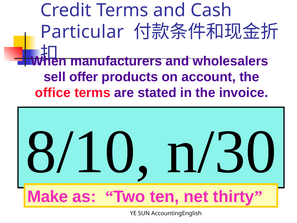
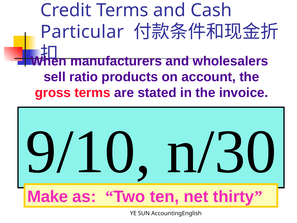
offer: offer -> ratio
office: office -> gross
8/10: 8/10 -> 9/10
